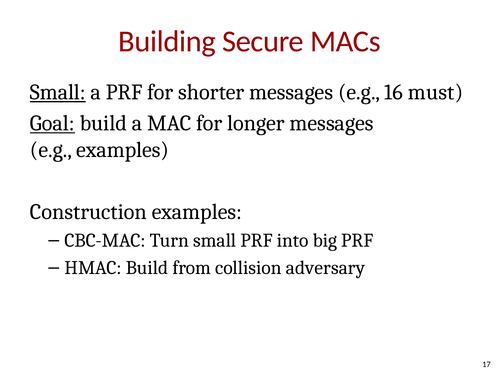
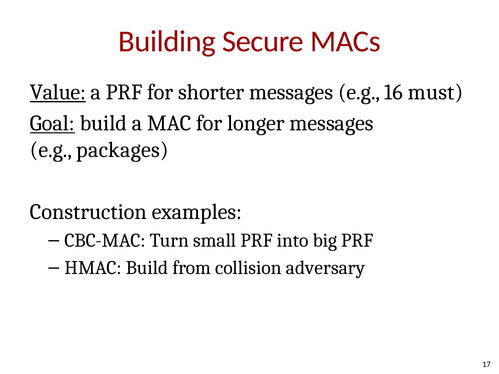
Small at (58, 92): Small -> Value
e.g examples: examples -> packages
